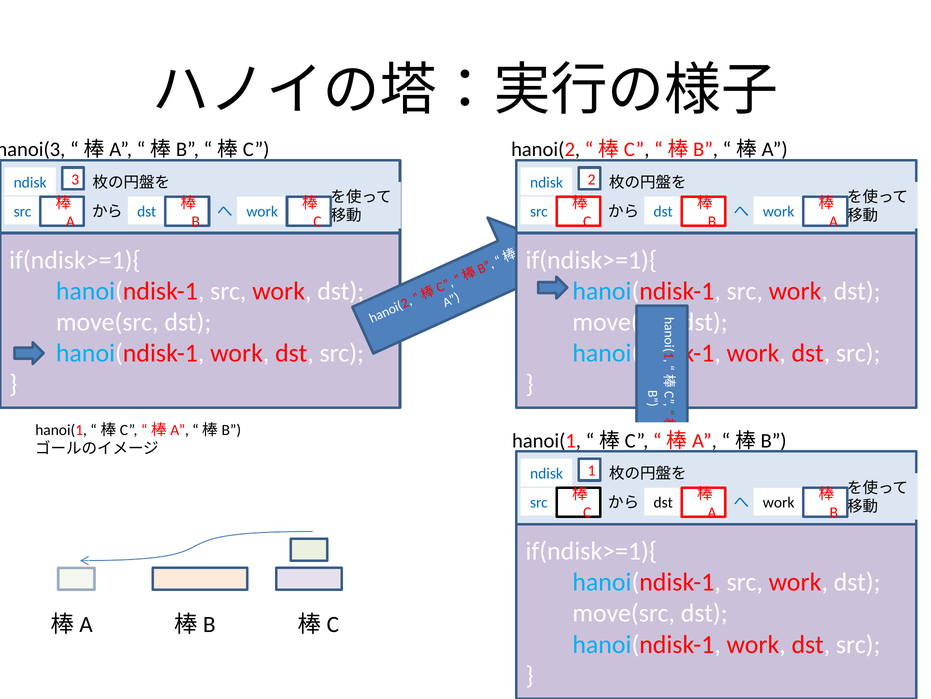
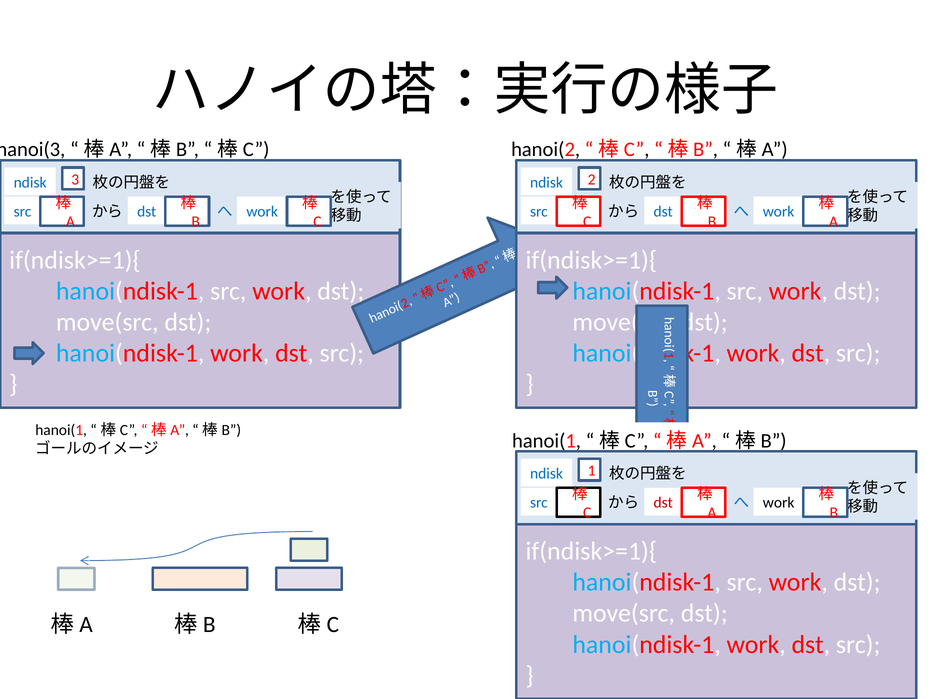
dst at (663, 502) colour: black -> red
